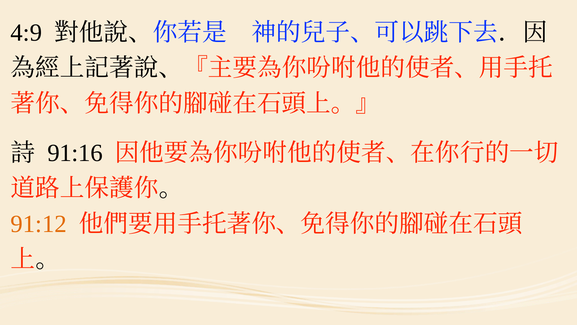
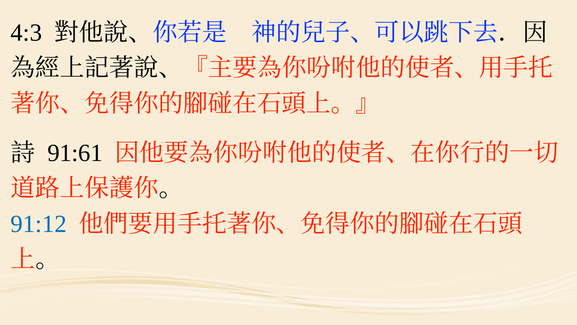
4:9: 4:9 -> 4:3
91:16: 91:16 -> 91:61
91:12 colour: orange -> blue
